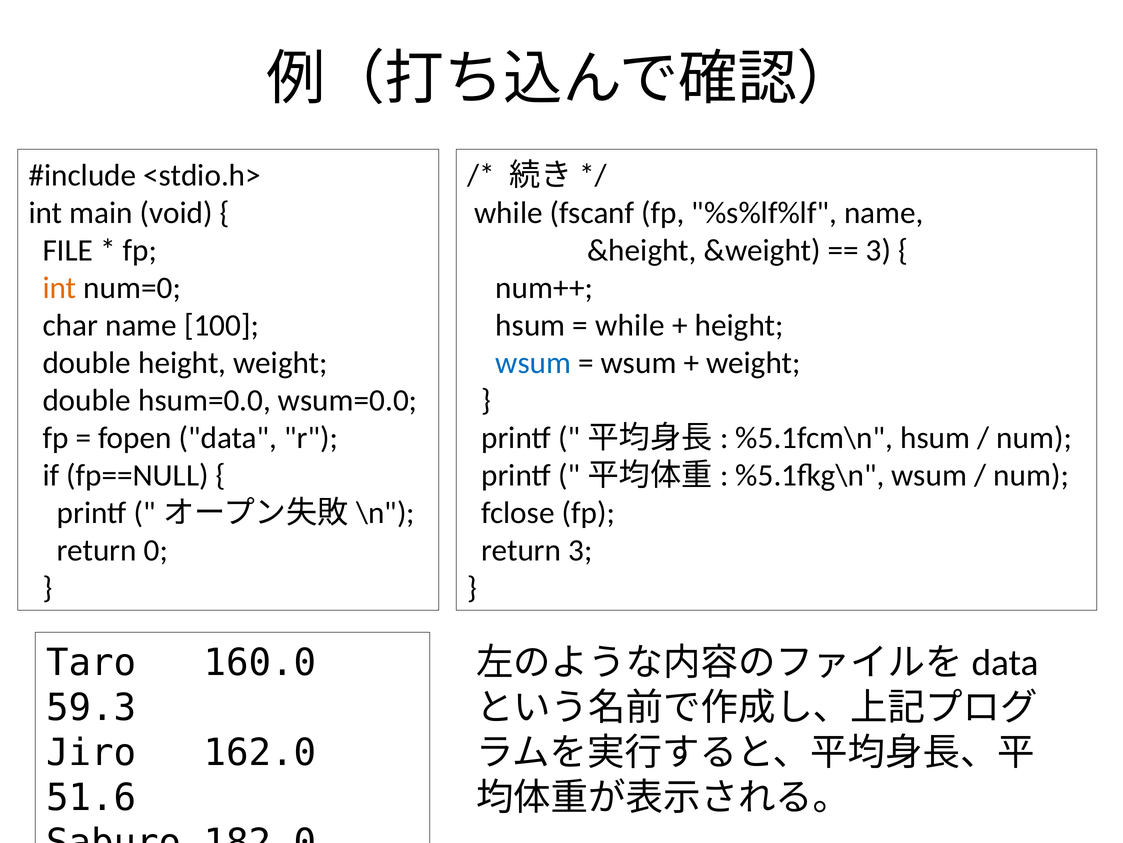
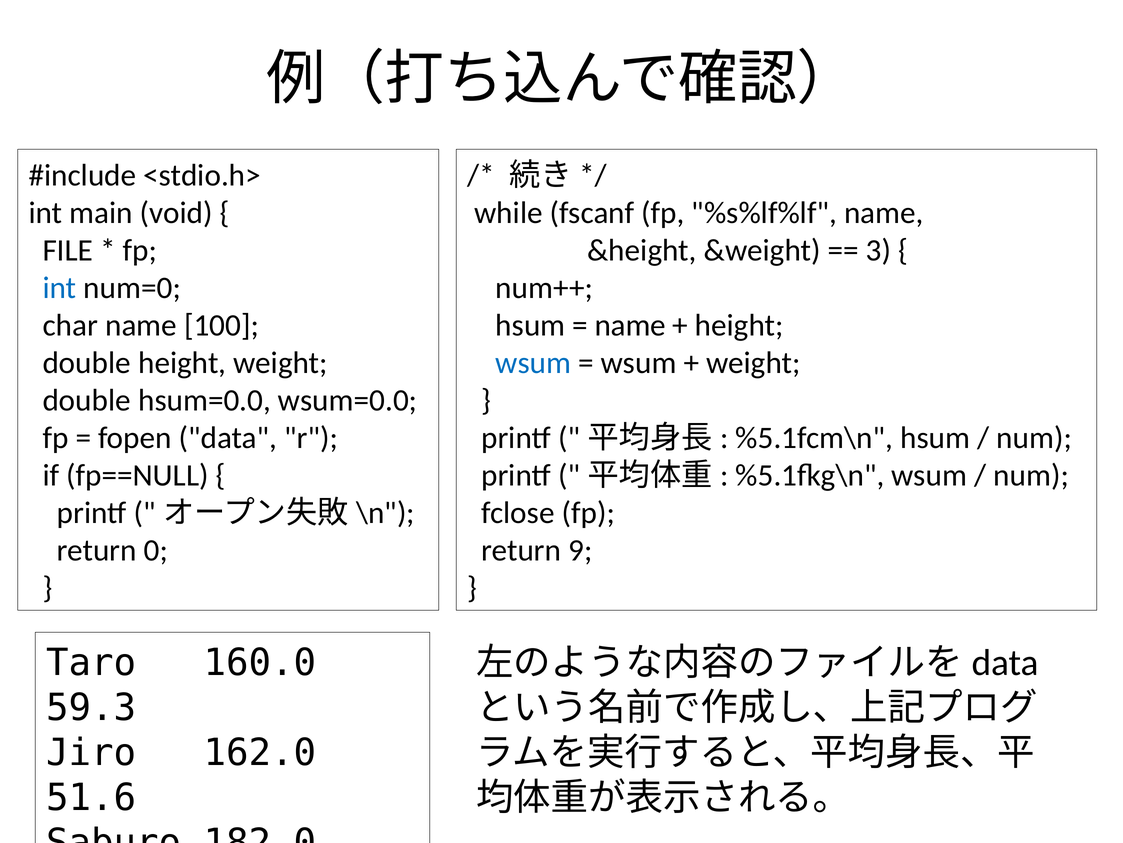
int at (60, 288) colour: orange -> blue
while at (630, 325): while -> name
return 3: 3 -> 9
